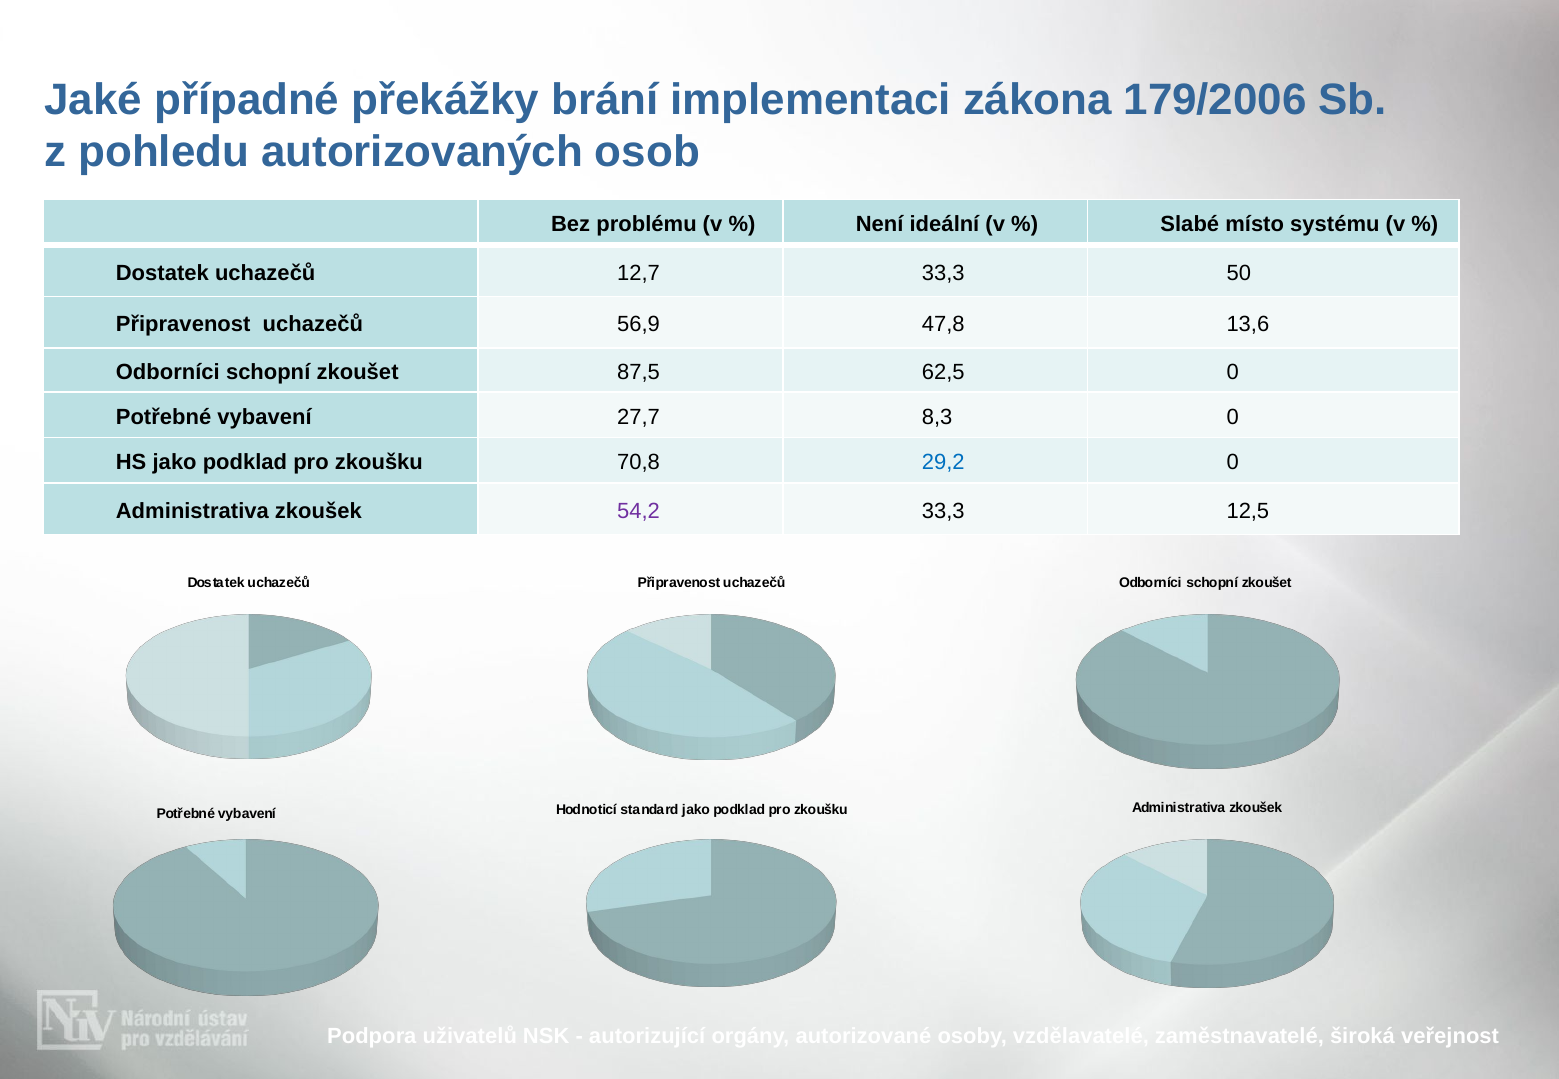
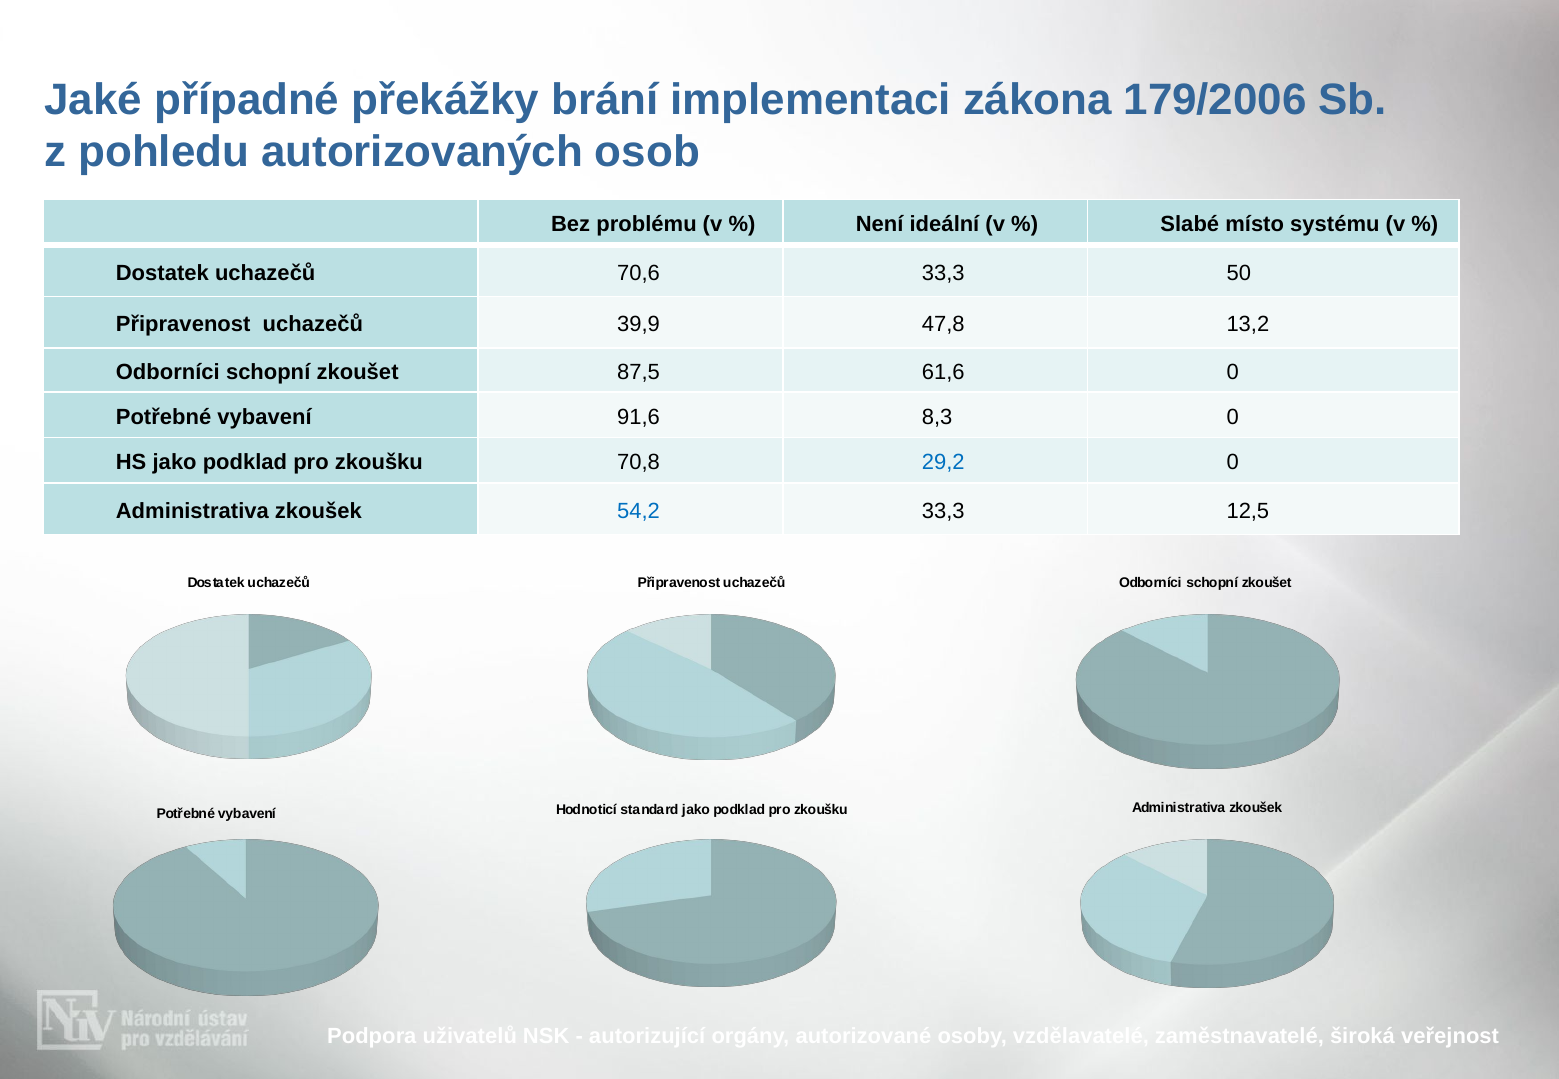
12,7: 12,7 -> 70,6
56,9: 56,9 -> 39,9
13,6: 13,6 -> 13,2
62,5: 62,5 -> 61,6
27,7: 27,7 -> 91,6
54,2 colour: purple -> blue
